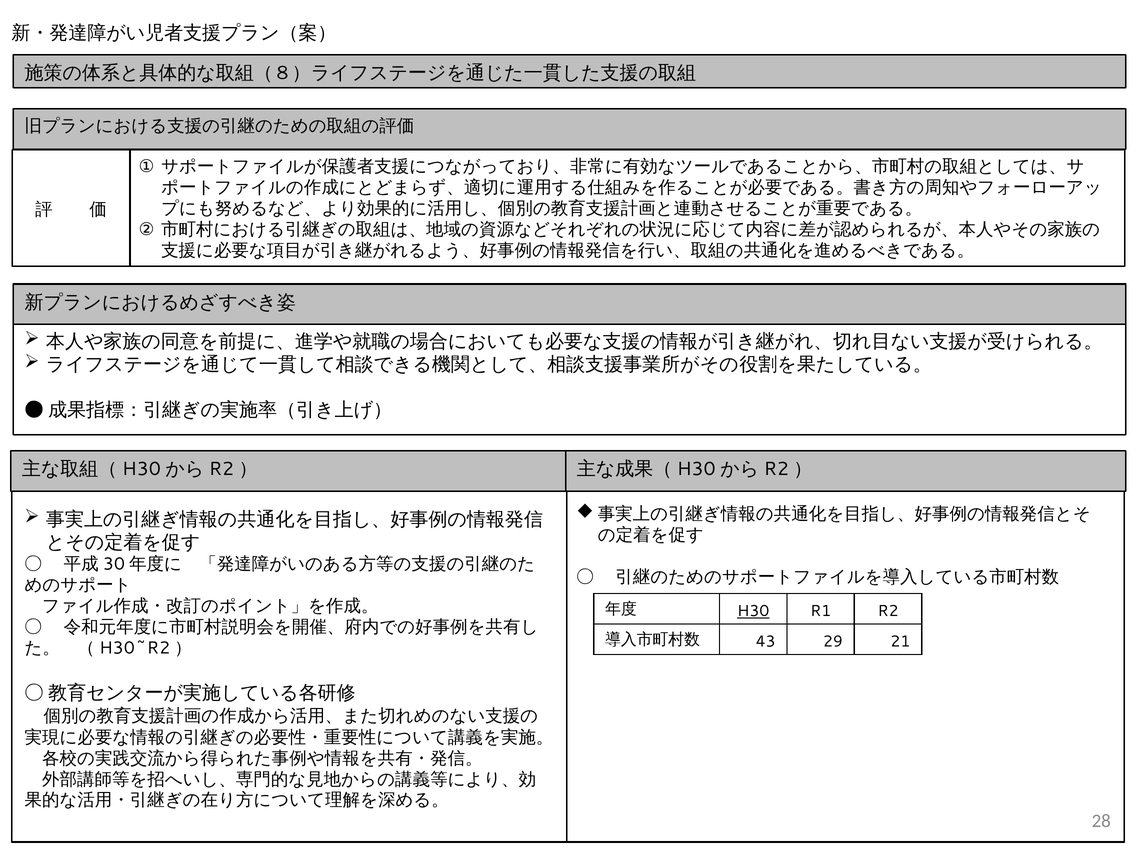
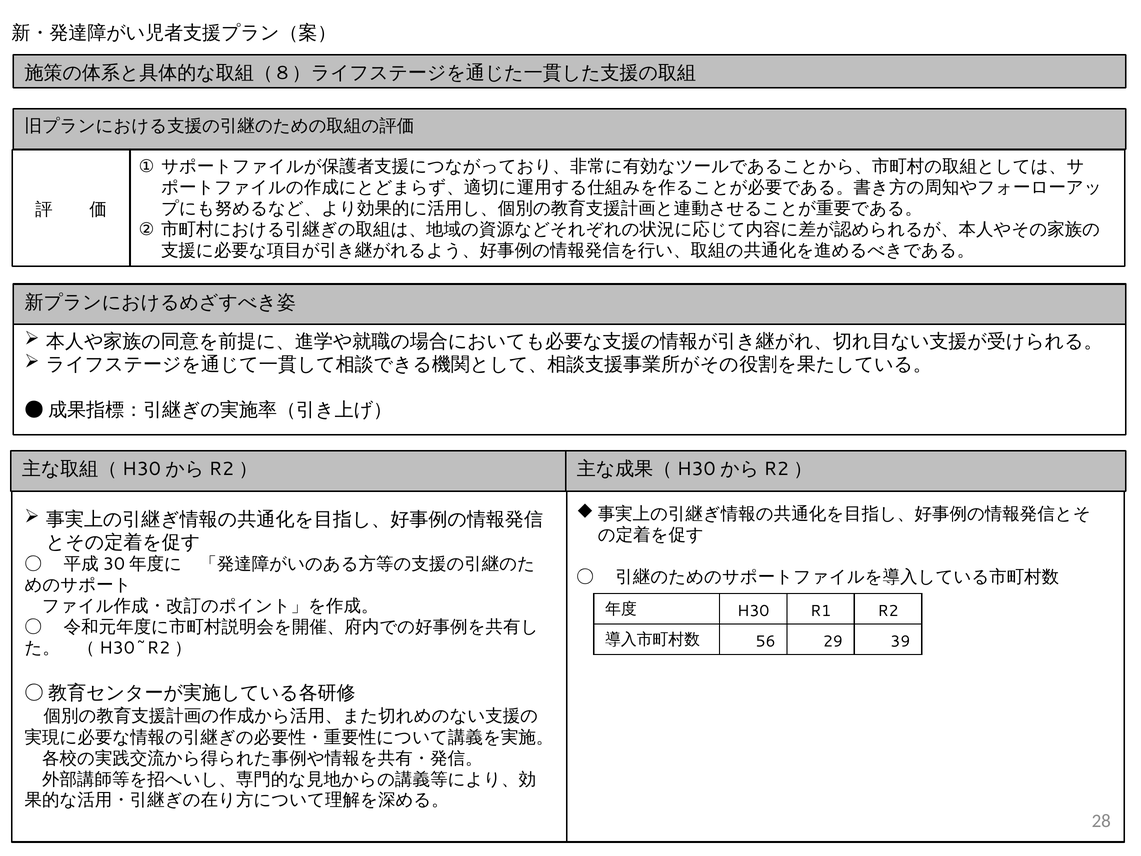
H30 underline: present -> none
43: 43 -> 56
21: 21 -> 39
